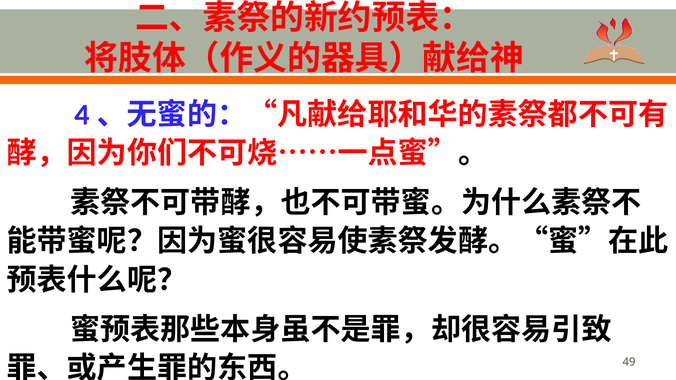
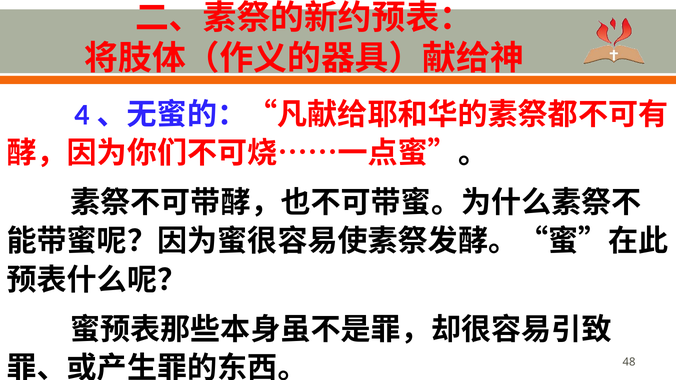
49: 49 -> 48
